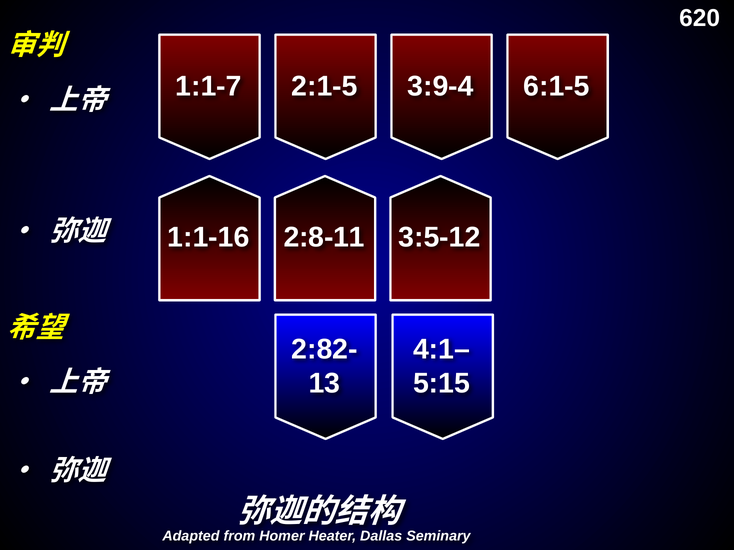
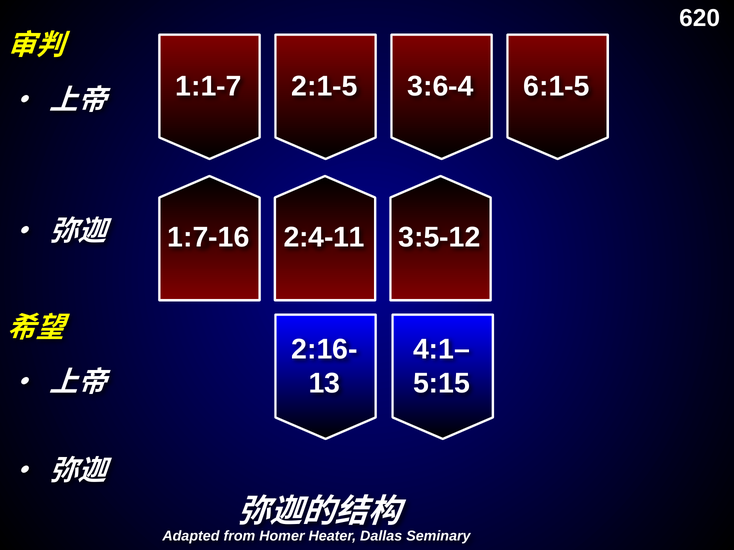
3:9-4: 3:9-4 -> 3:6-4
1:1-16: 1:1-16 -> 1:7-16
2:8-11: 2:8-11 -> 2:4-11
2:82-: 2:82- -> 2:16-
